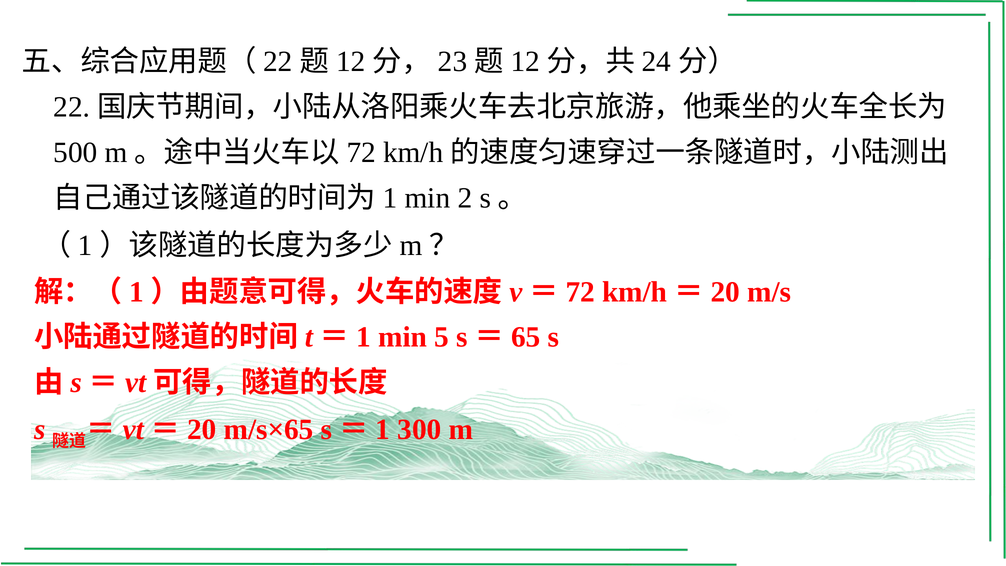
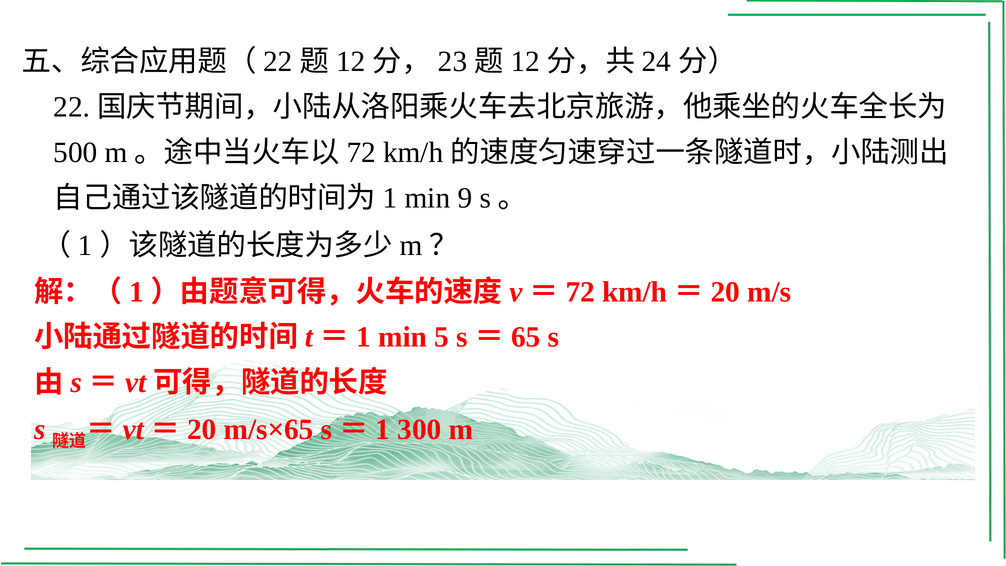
2: 2 -> 9
